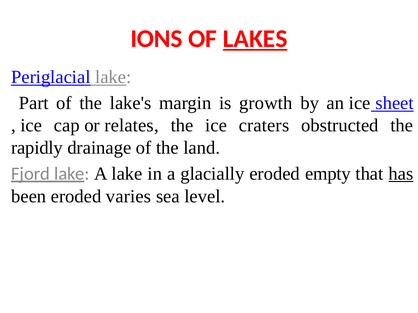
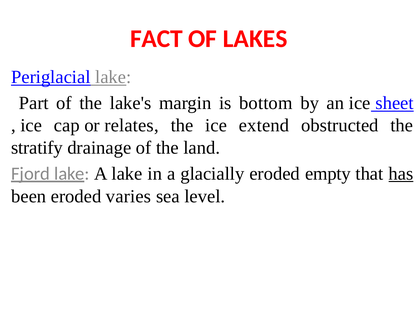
IONS: IONS -> FACT
LAKES underline: present -> none
growth: growth -> bottom
craters: craters -> extend
rapidly: rapidly -> stratify
